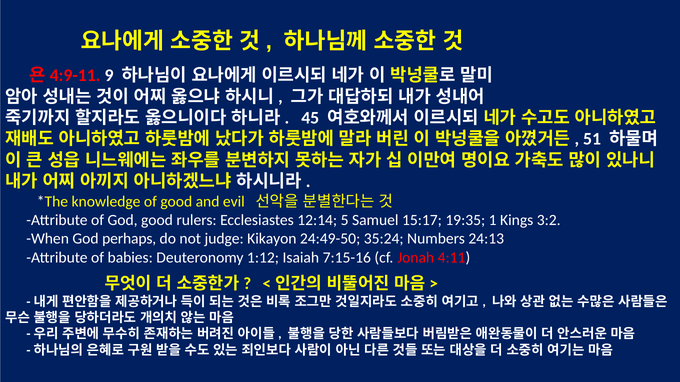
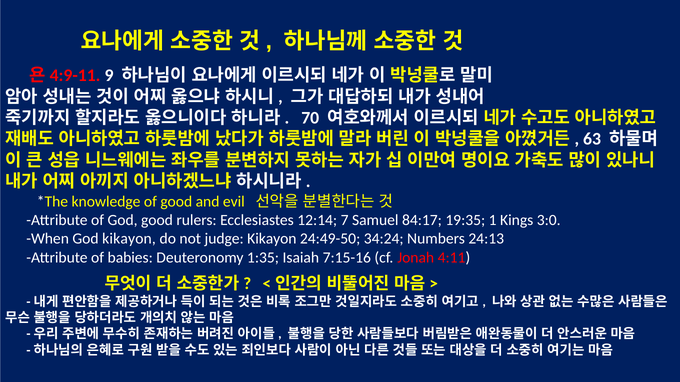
45: 45 -> 70
51: 51 -> 63
5: 5 -> 7
15:17: 15:17 -> 84:17
3:2: 3:2 -> 3:0
God perhaps: perhaps -> kikayon
35:24: 35:24 -> 34:24
1:12: 1:12 -> 1:35
